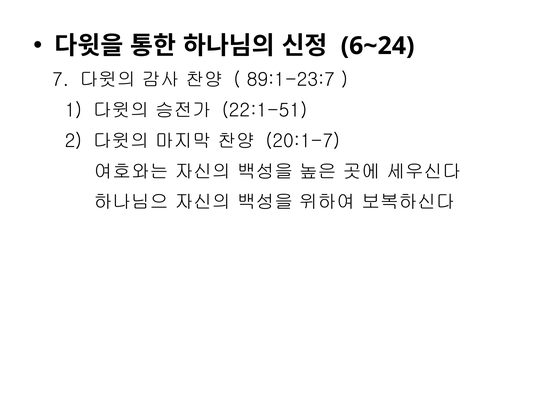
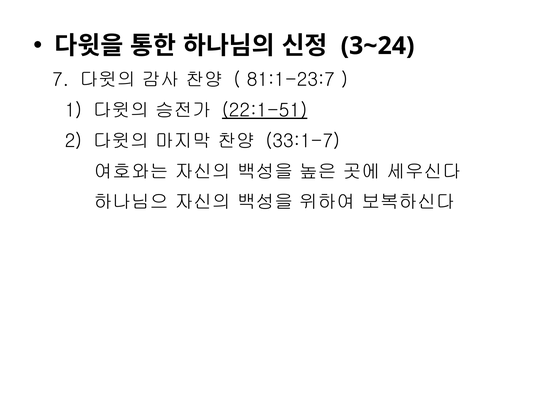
6~24: 6~24 -> 3~24
89:1-23:7: 89:1-23:7 -> 81:1-23:7
22:1-51 underline: none -> present
20:1-7: 20:1-7 -> 33:1-7
